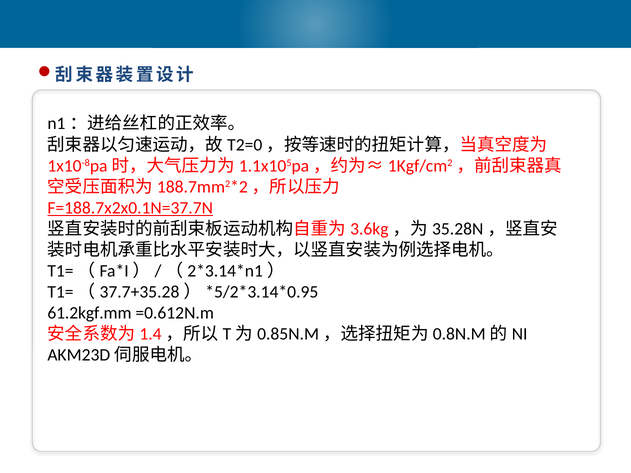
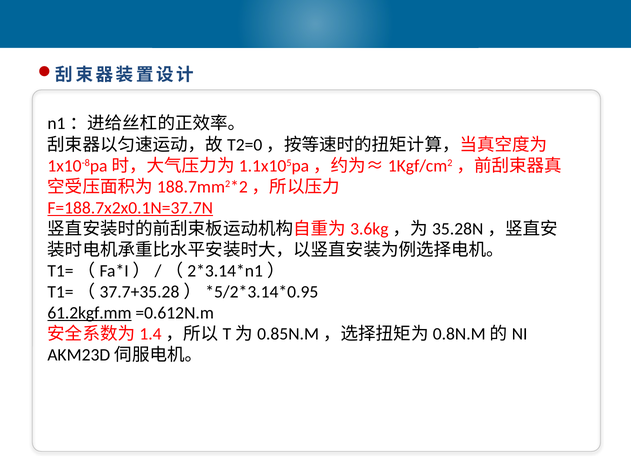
61.2kgf.mm underline: none -> present
